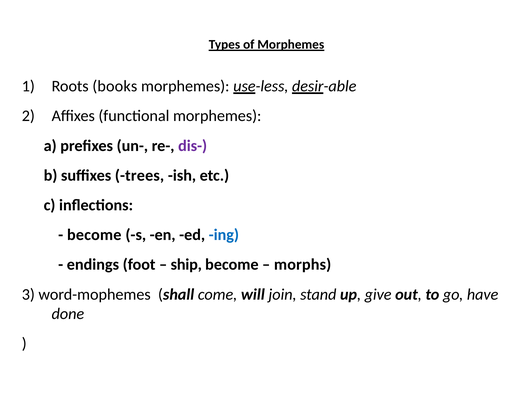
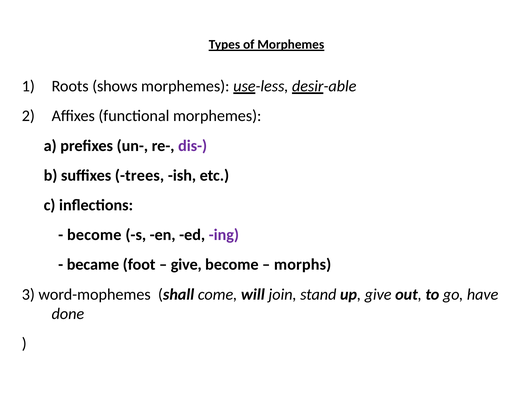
books: books -> shows
ing colour: blue -> purple
endings: endings -> became
ship at (186, 264): ship -> give
